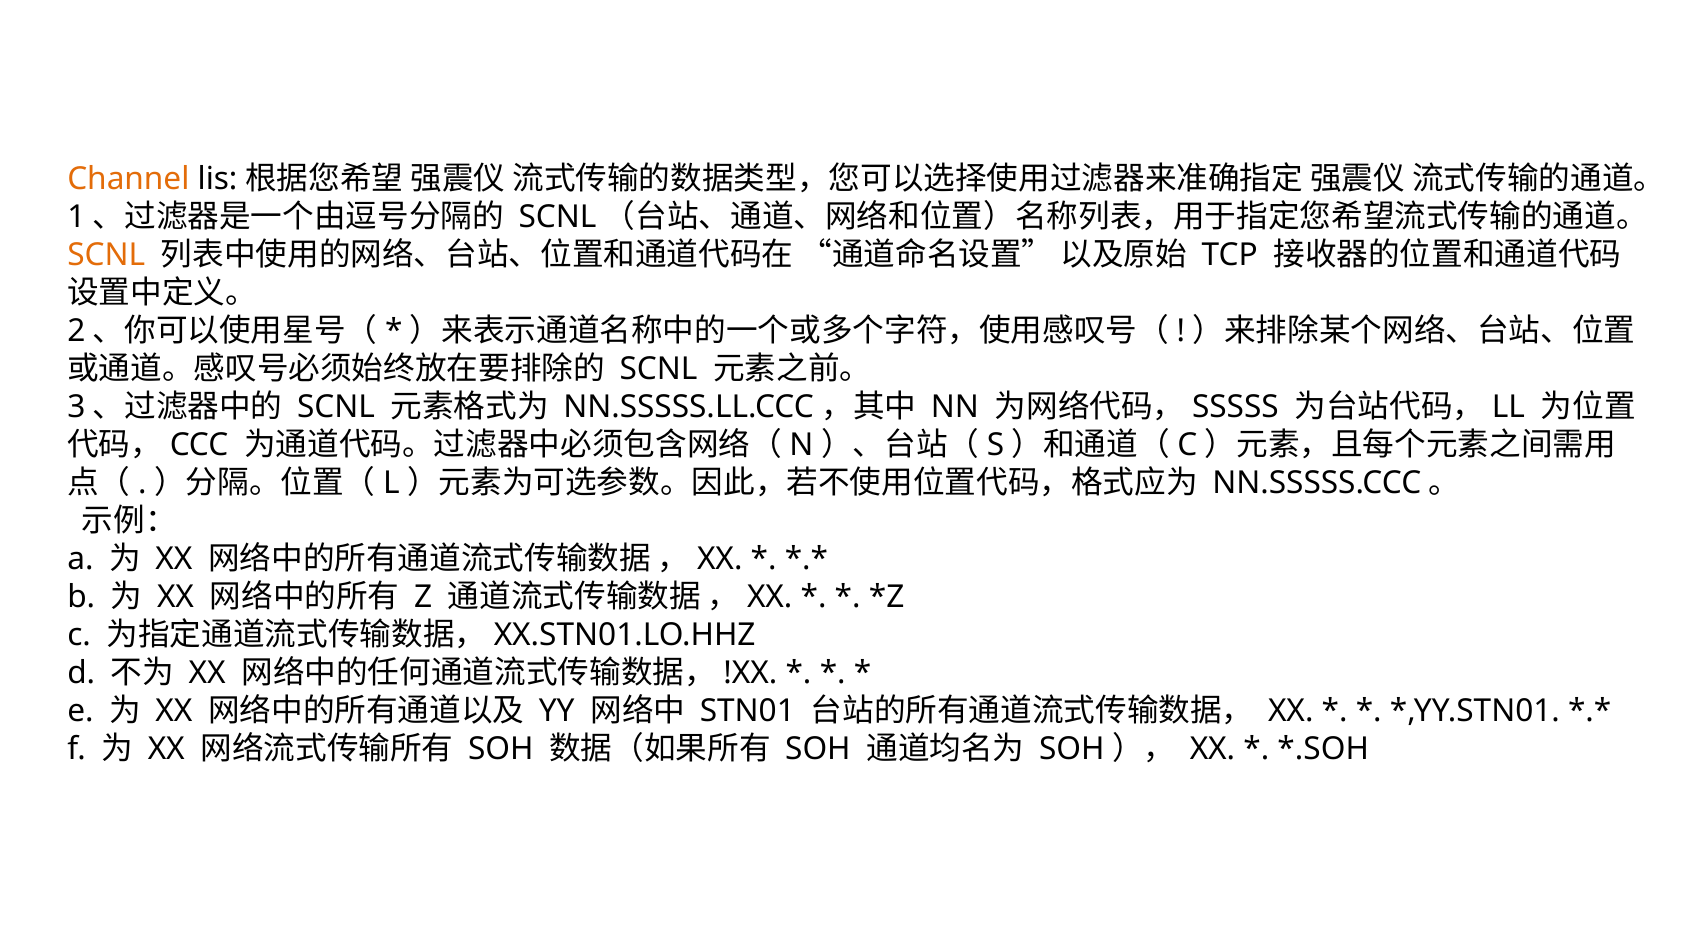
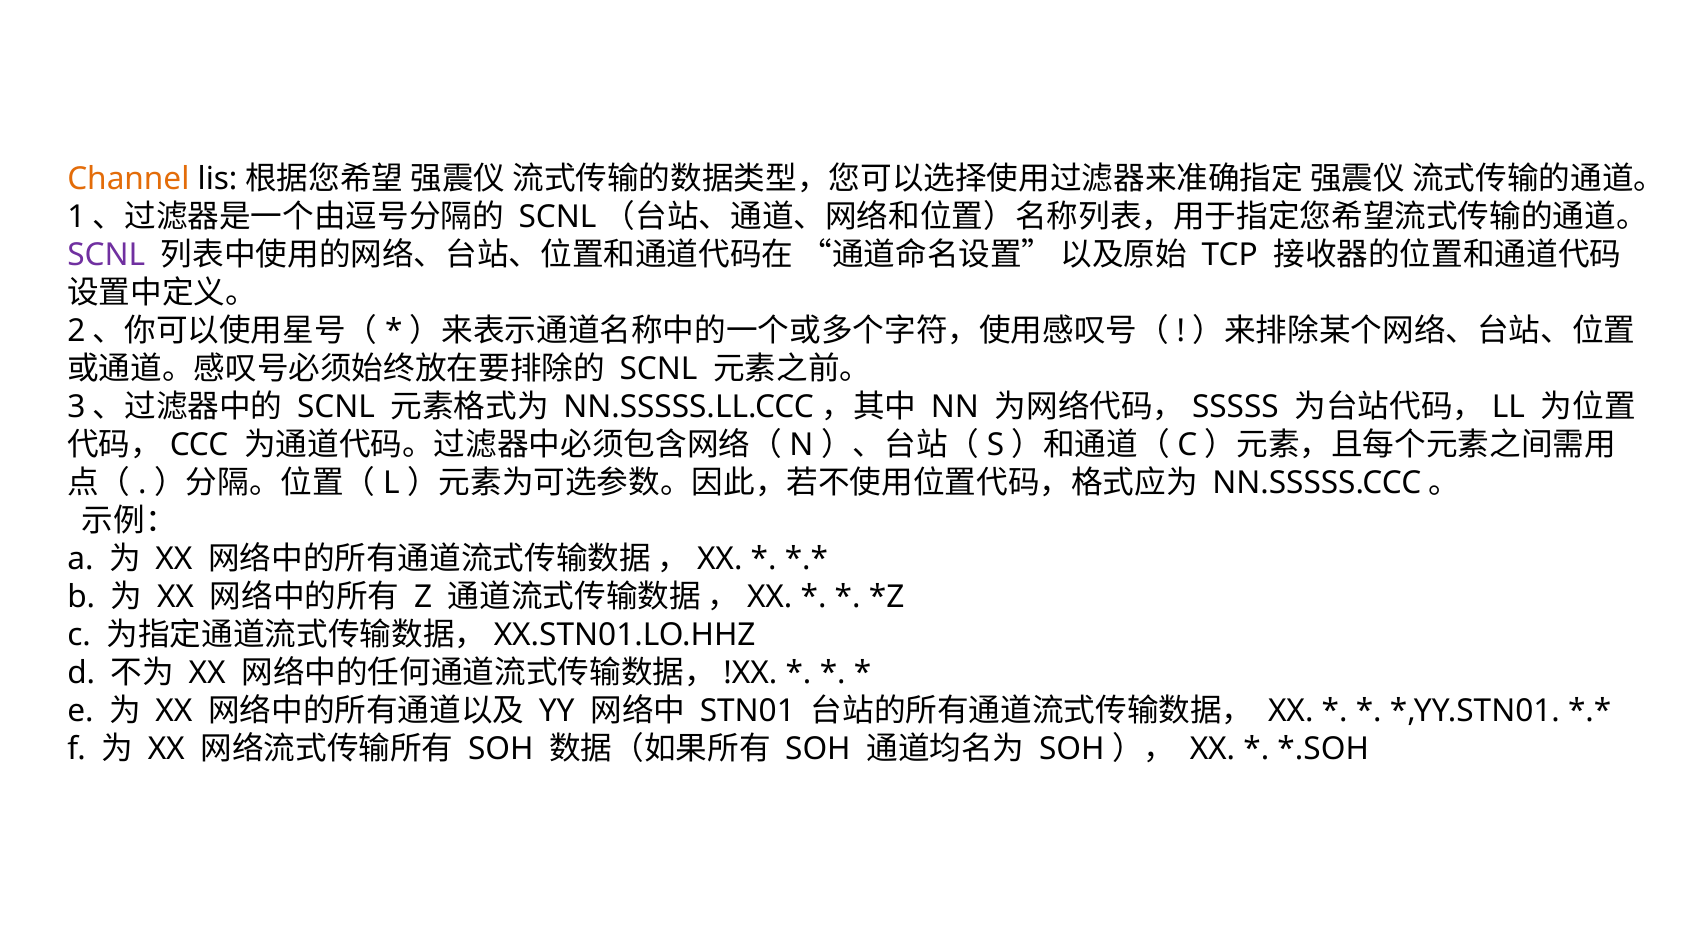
SCNL at (106, 255) colour: orange -> purple
